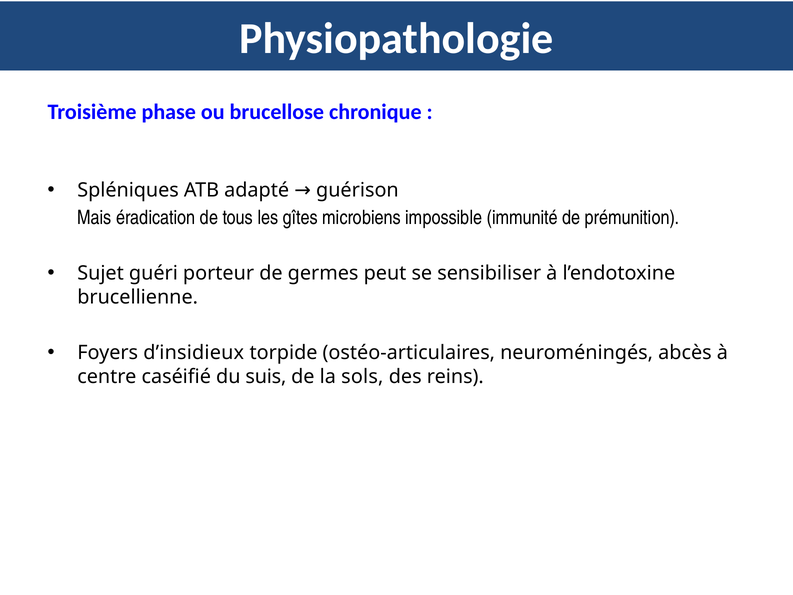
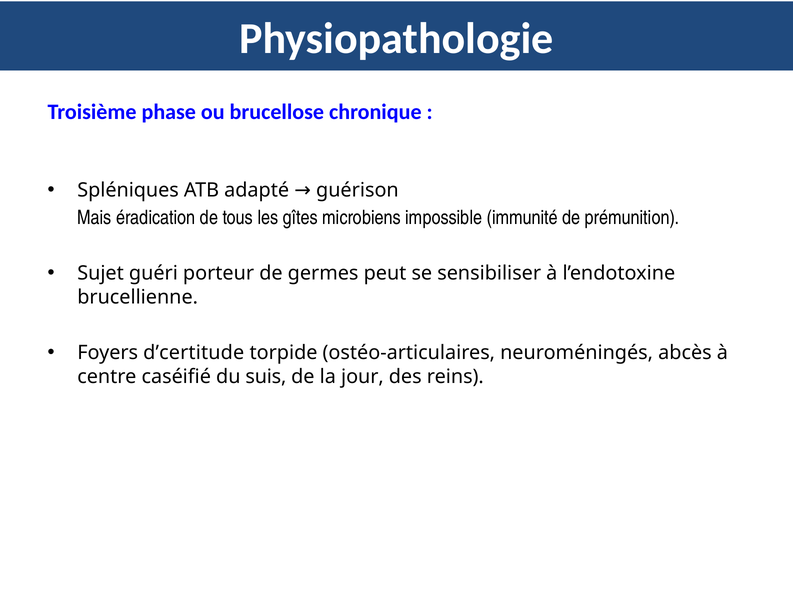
d’insidieux: d’insidieux -> d’certitude
sols: sols -> jour
